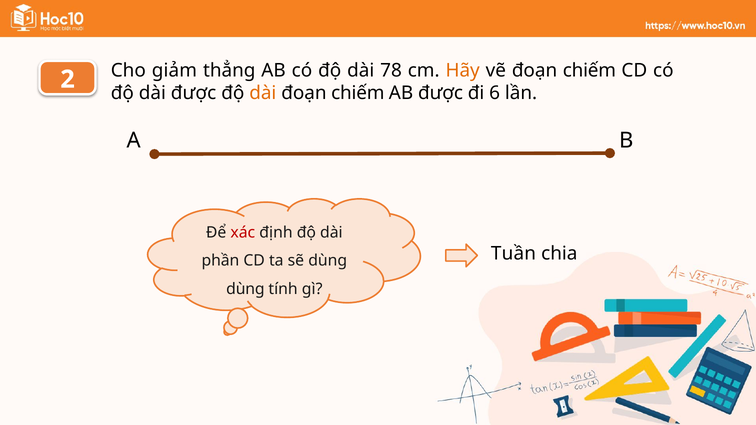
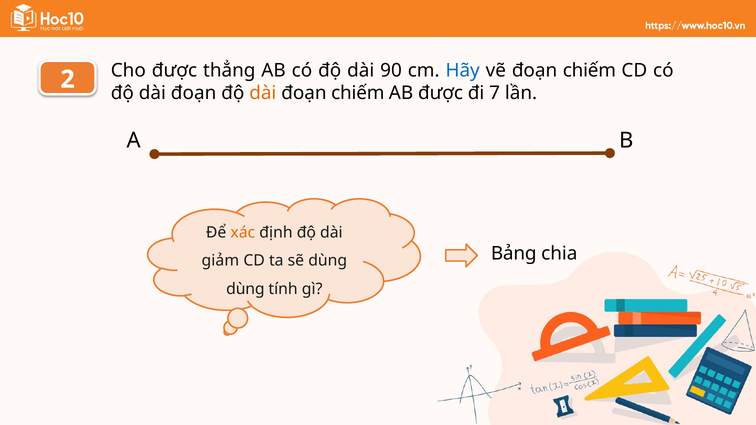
Cho giảm: giảm -> được
78: 78 -> 90
Hãy colour: orange -> blue
được at (194, 93): được -> đoạn
6: 6 -> 7
xác colour: red -> orange
Tuần: Tuần -> Bảng
phần: phần -> giảm
